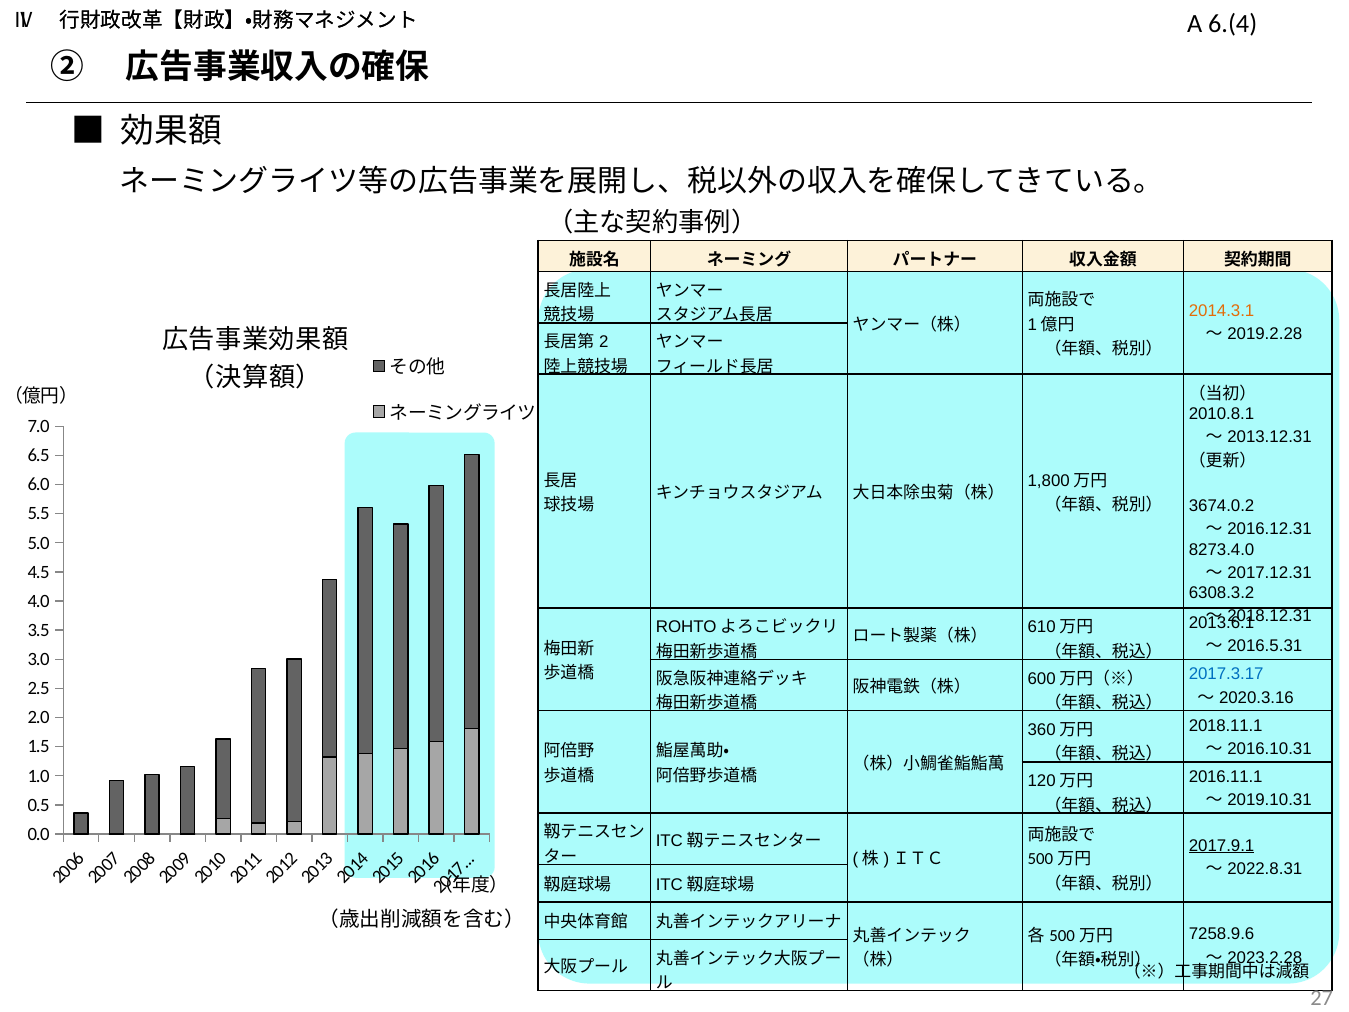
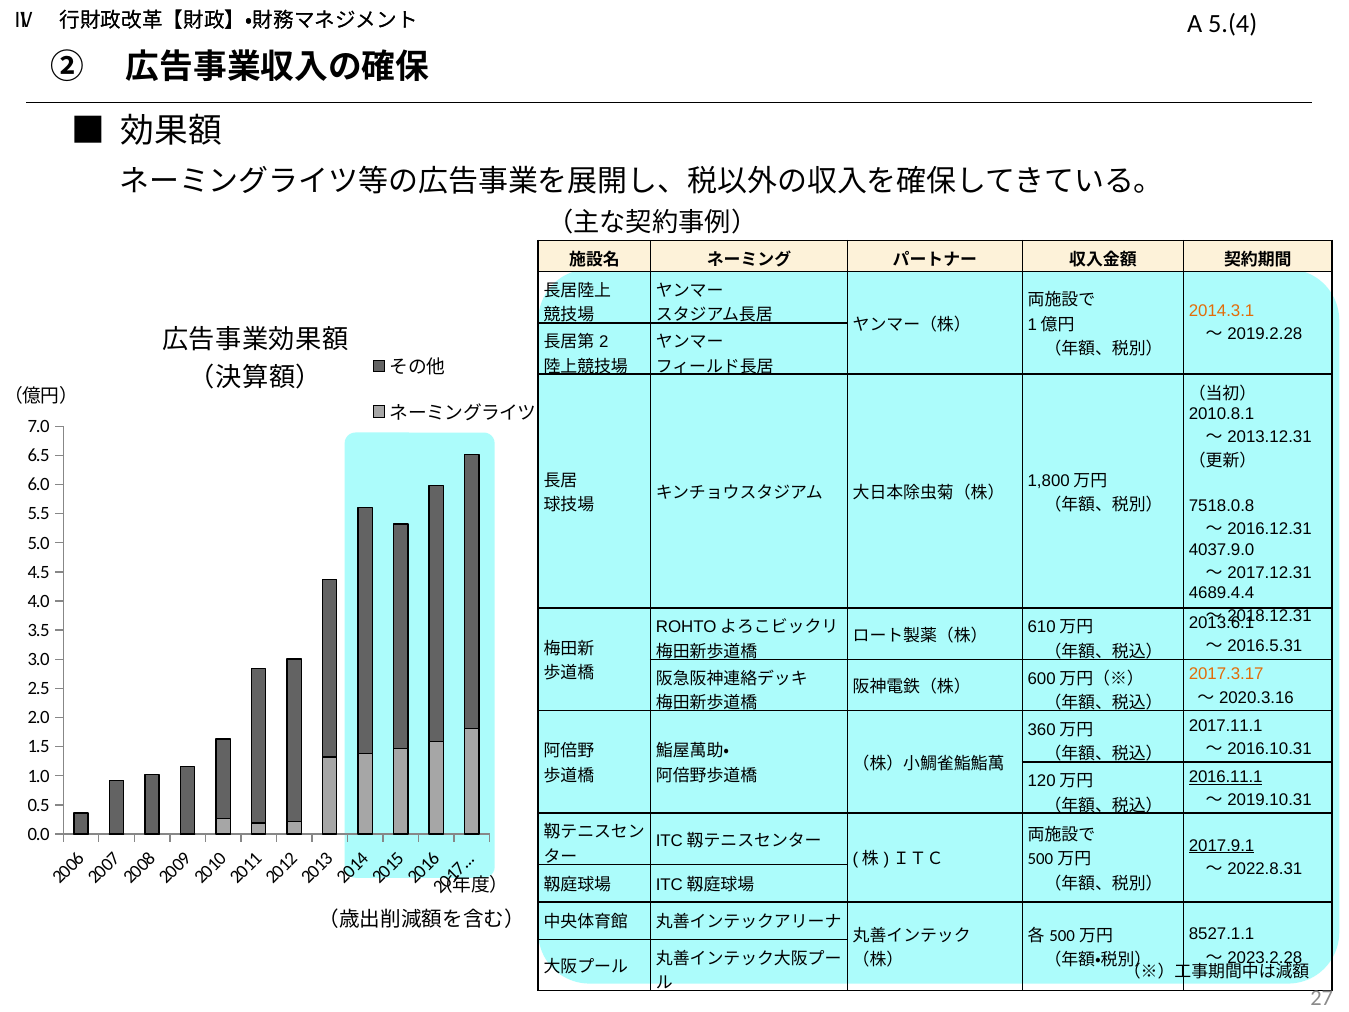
6.(4: 6.(4 -> 5.(4
3674.0.2: 3674.0.2 -> 7518.0.8
8273.4.0: 8273.4.0 -> 4037.9.0
6308.3.2: 6308.3.2 -> 4689.4.4
2017.3.17 colour: blue -> orange
2018.11.1: 2018.11.1 -> 2017.11.1
2016.11.1 underline: none -> present
7258.9.6: 7258.9.6 -> 8527.1.1
